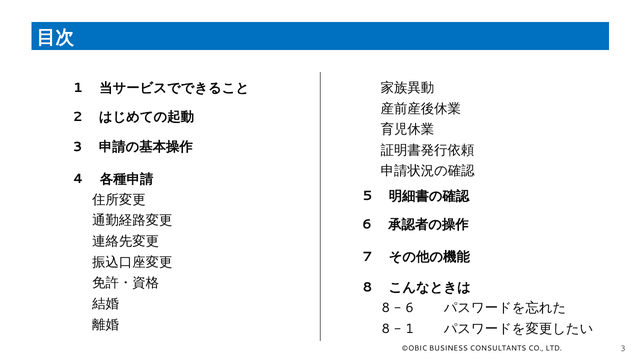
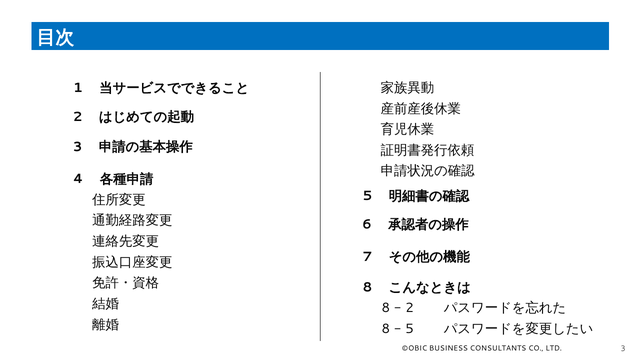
6 at (410, 309): 6 -> 2
1 at (410, 329): 1 -> 5
